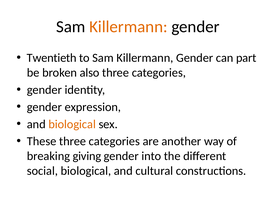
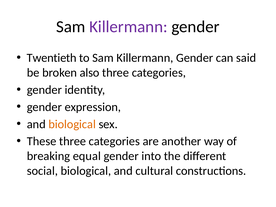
Killermann at (128, 27) colour: orange -> purple
part: part -> said
giving: giving -> equal
